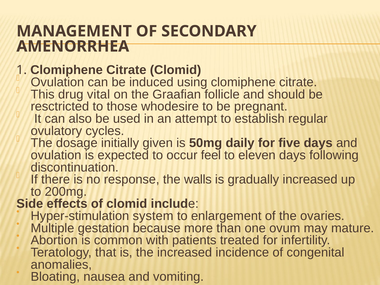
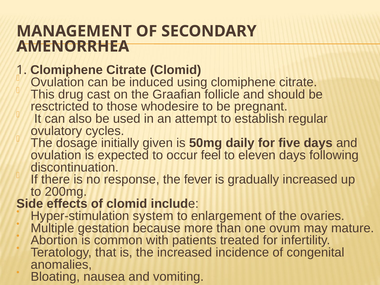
vital: vital -> cast
walls: walls -> fever
